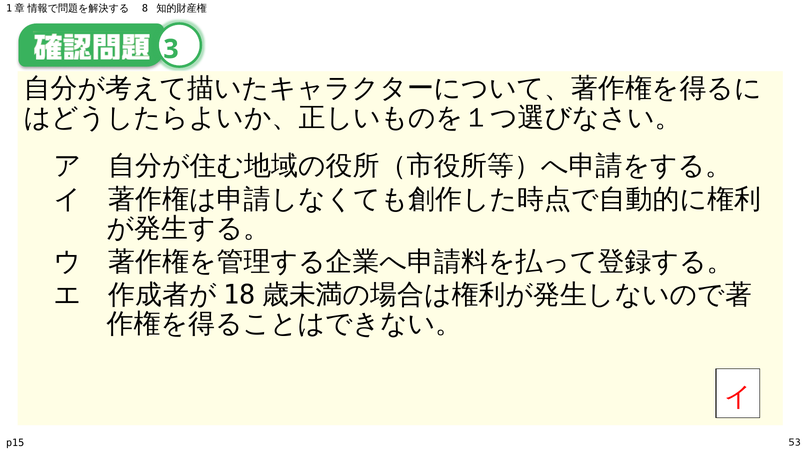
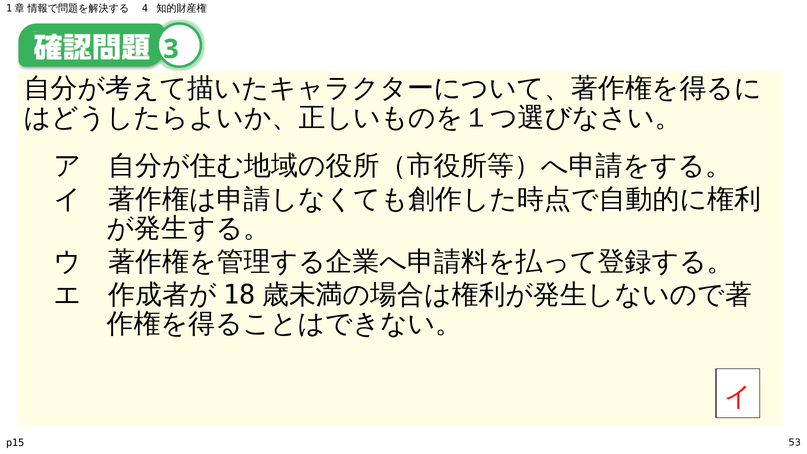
8: 8 -> 4
